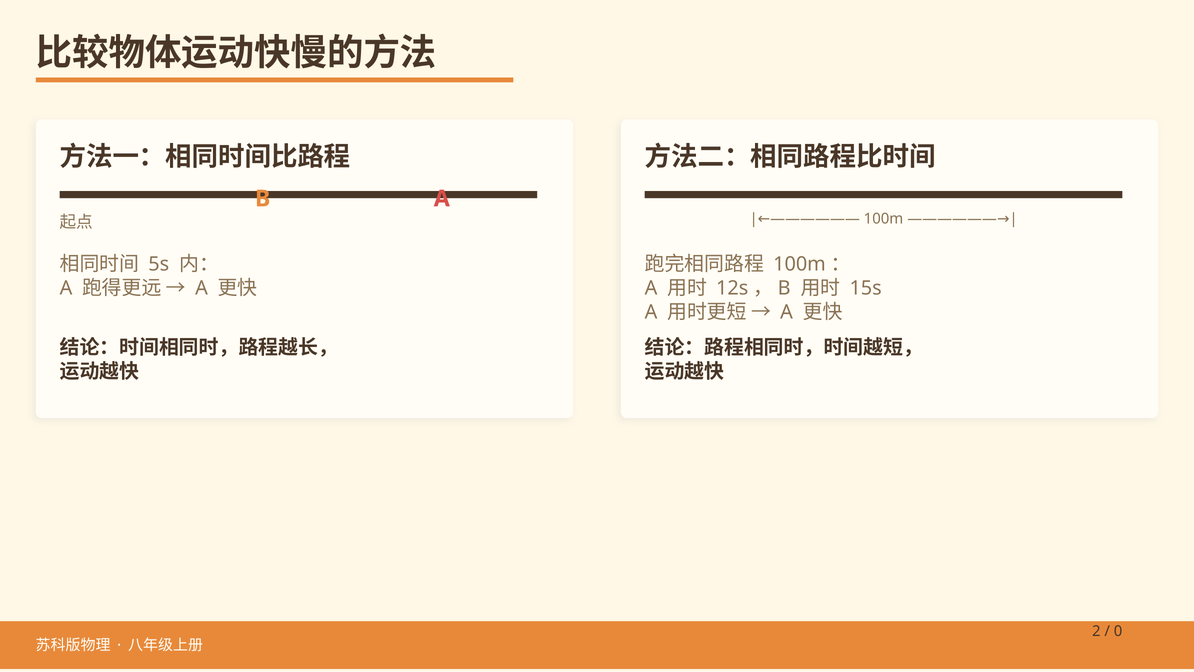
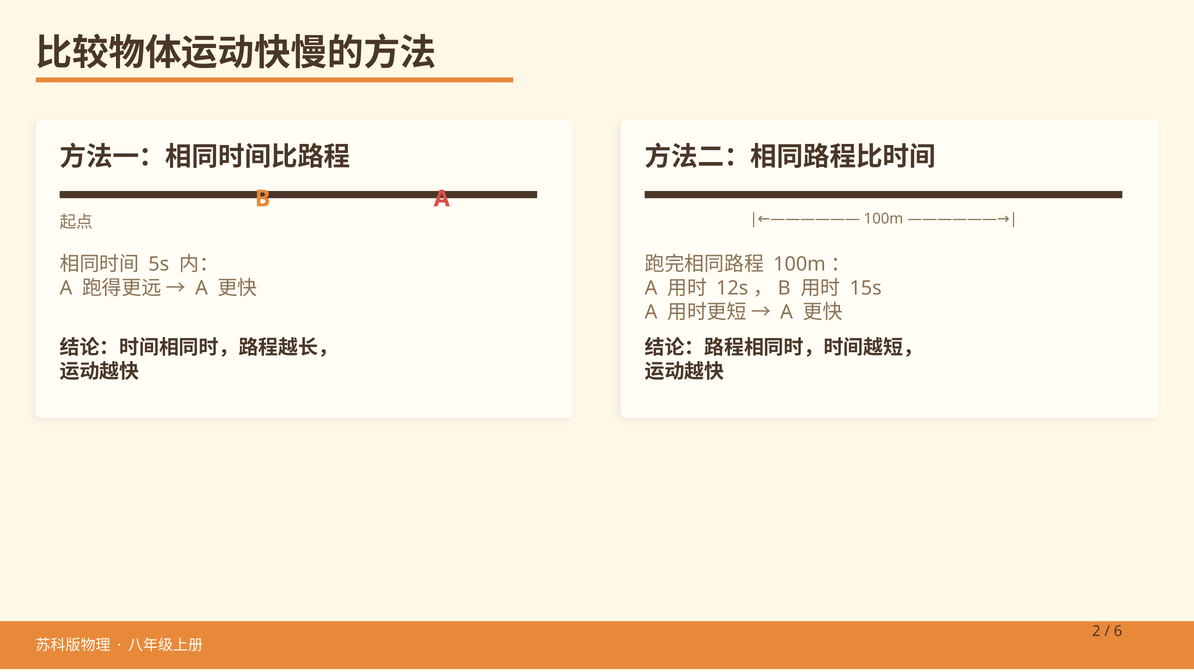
0: 0 -> 6
